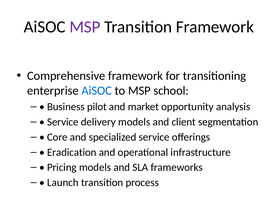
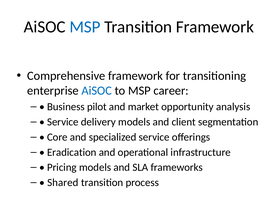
MSP at (85, 27) colour: purple -> blue
school: school -> career
Launch: Launch -> Shared
